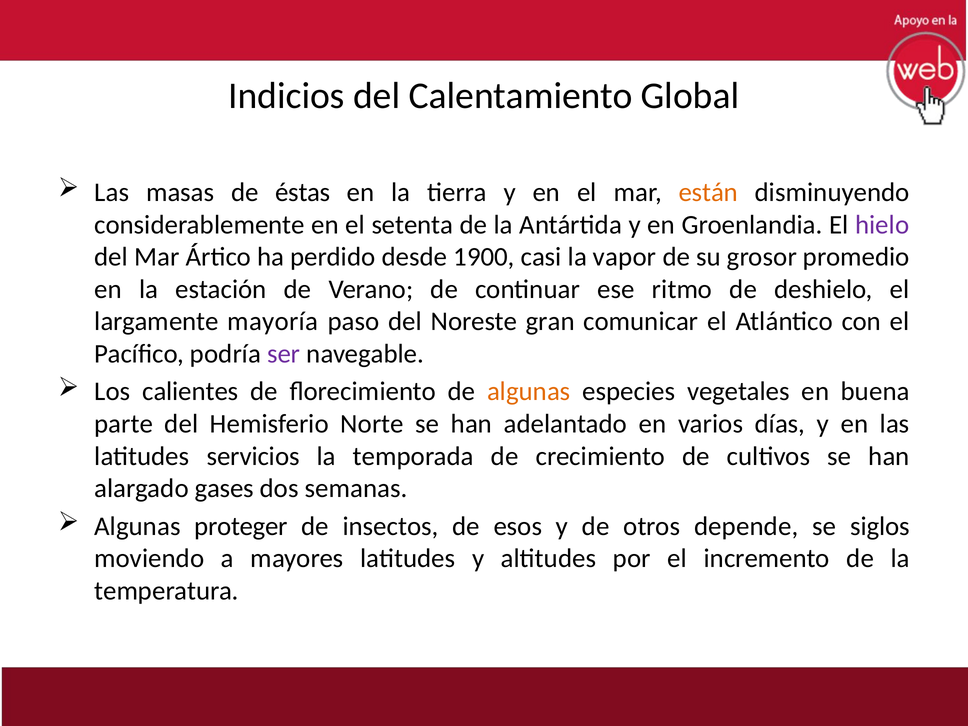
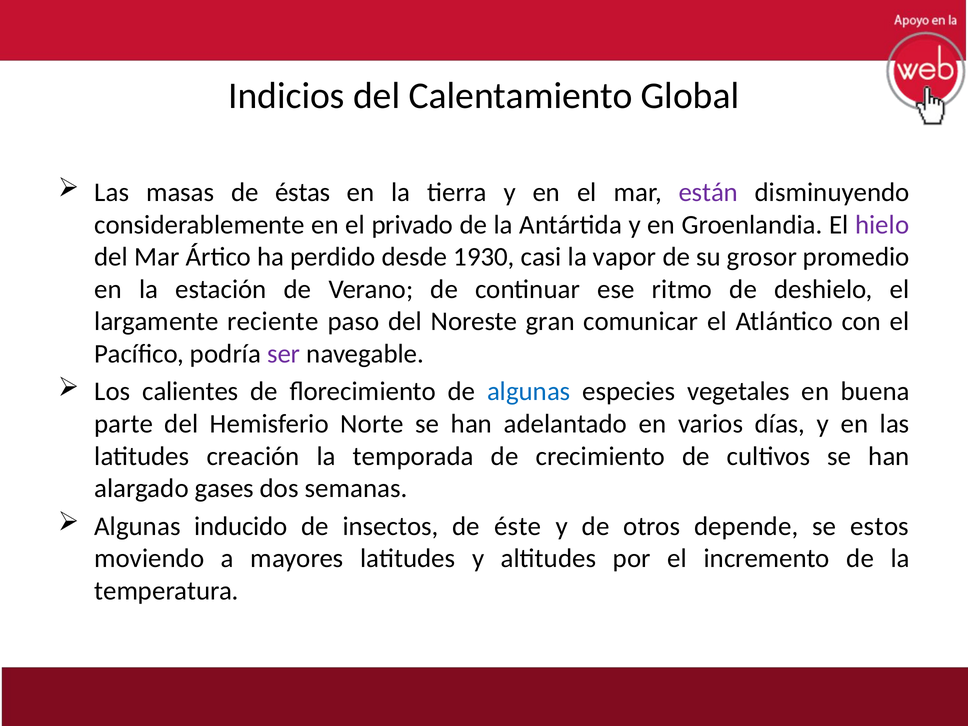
están colour: orange -> purple
setenta: setenta -> privado
1900: 1900 -> 1930
mayoría: mayoría -> reciente
algunas at (529, 392) colour: orange -> blue
servicios: servicios -> creación
proteger: proteger -> inducido
esos: esos -> éste
siglos: siglos -> estos
